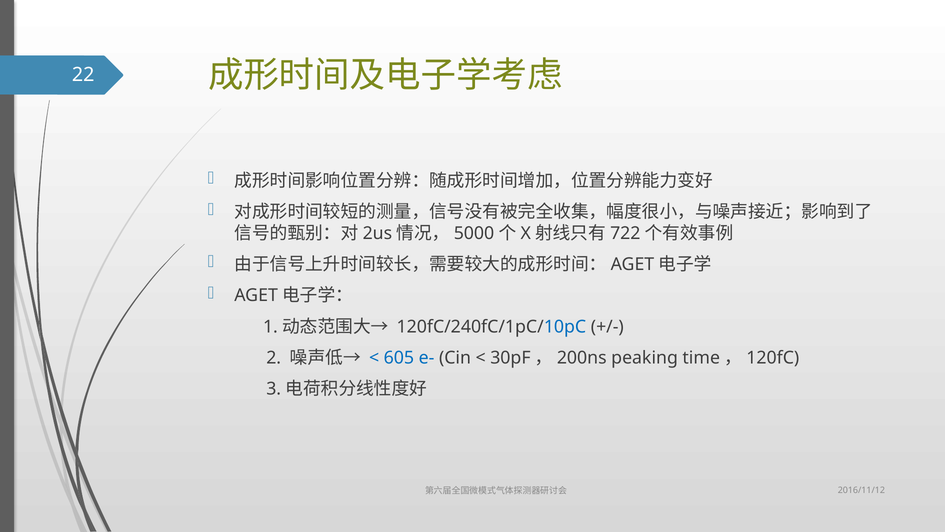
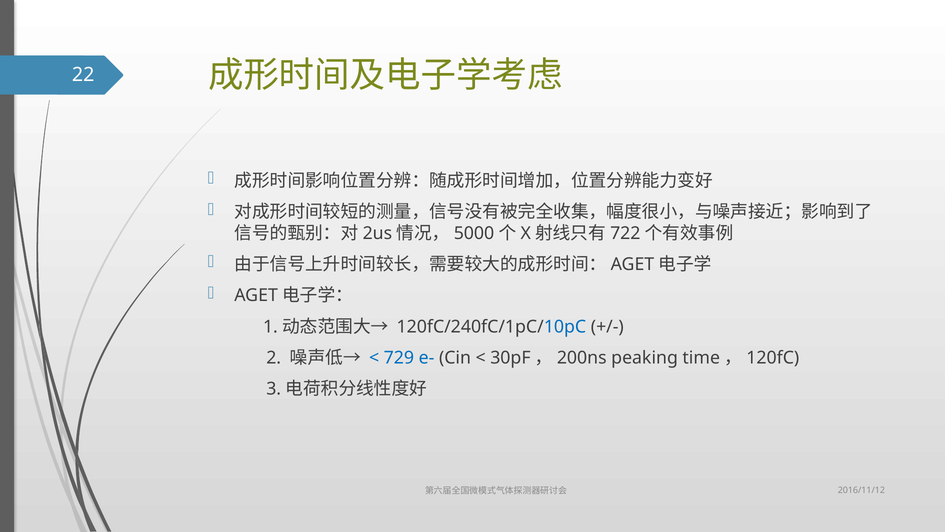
605: 605 -> 729
